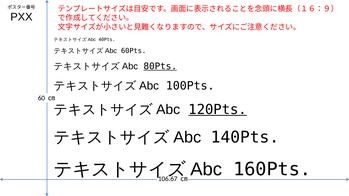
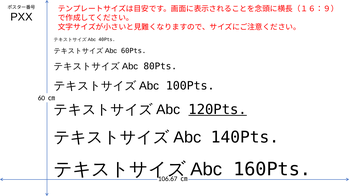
80Pts underline: present -> none
